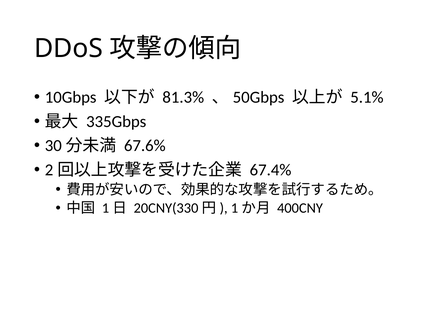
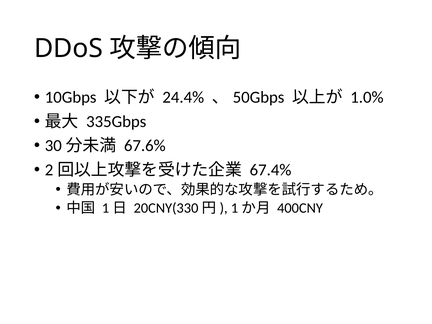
81.3%: 81.3% -> 24.4%
5.1%: 5.1% -> 1.0%
